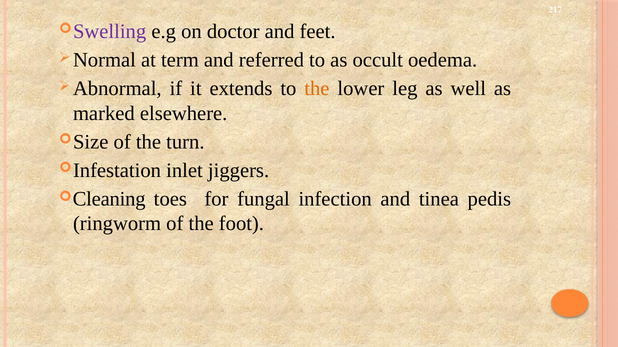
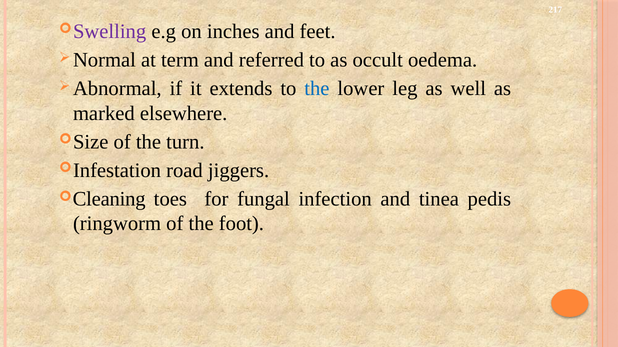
doctor: doctor -> inches
the at (317, 89) colour: orange -> blue
inlet: inlet -> road
